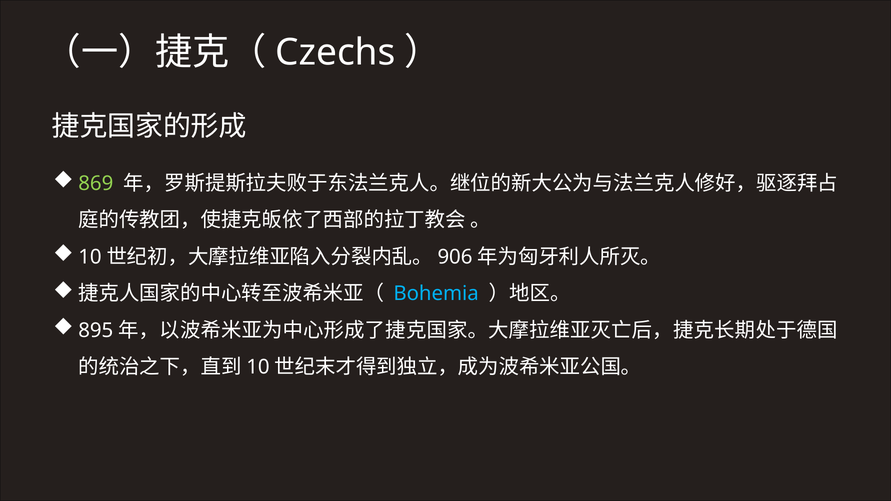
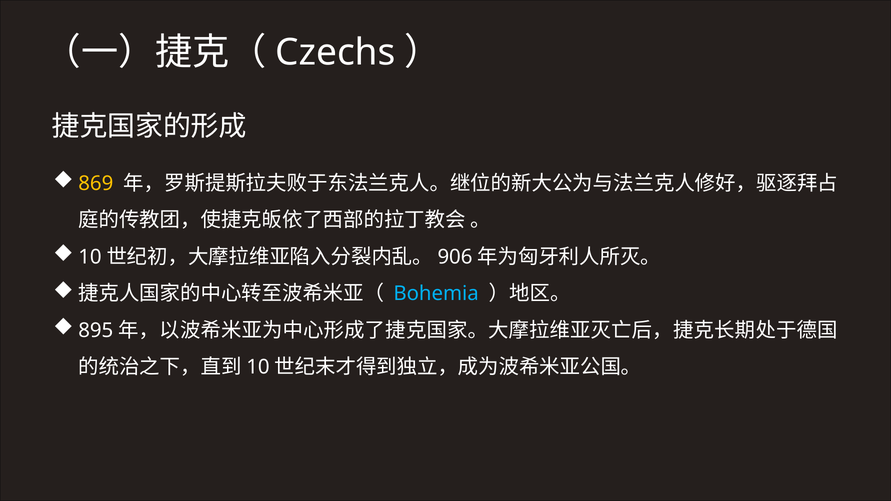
869 colour: light green -> yellow
